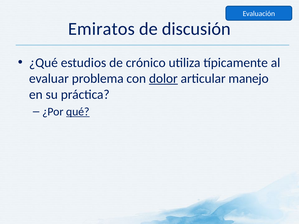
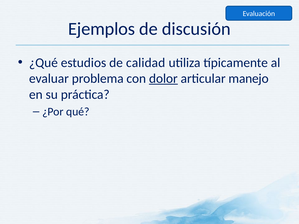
Emiratos: Emiratos -> Ejemplos
crónico: crónico -> calidad
qué underline: present -> none
